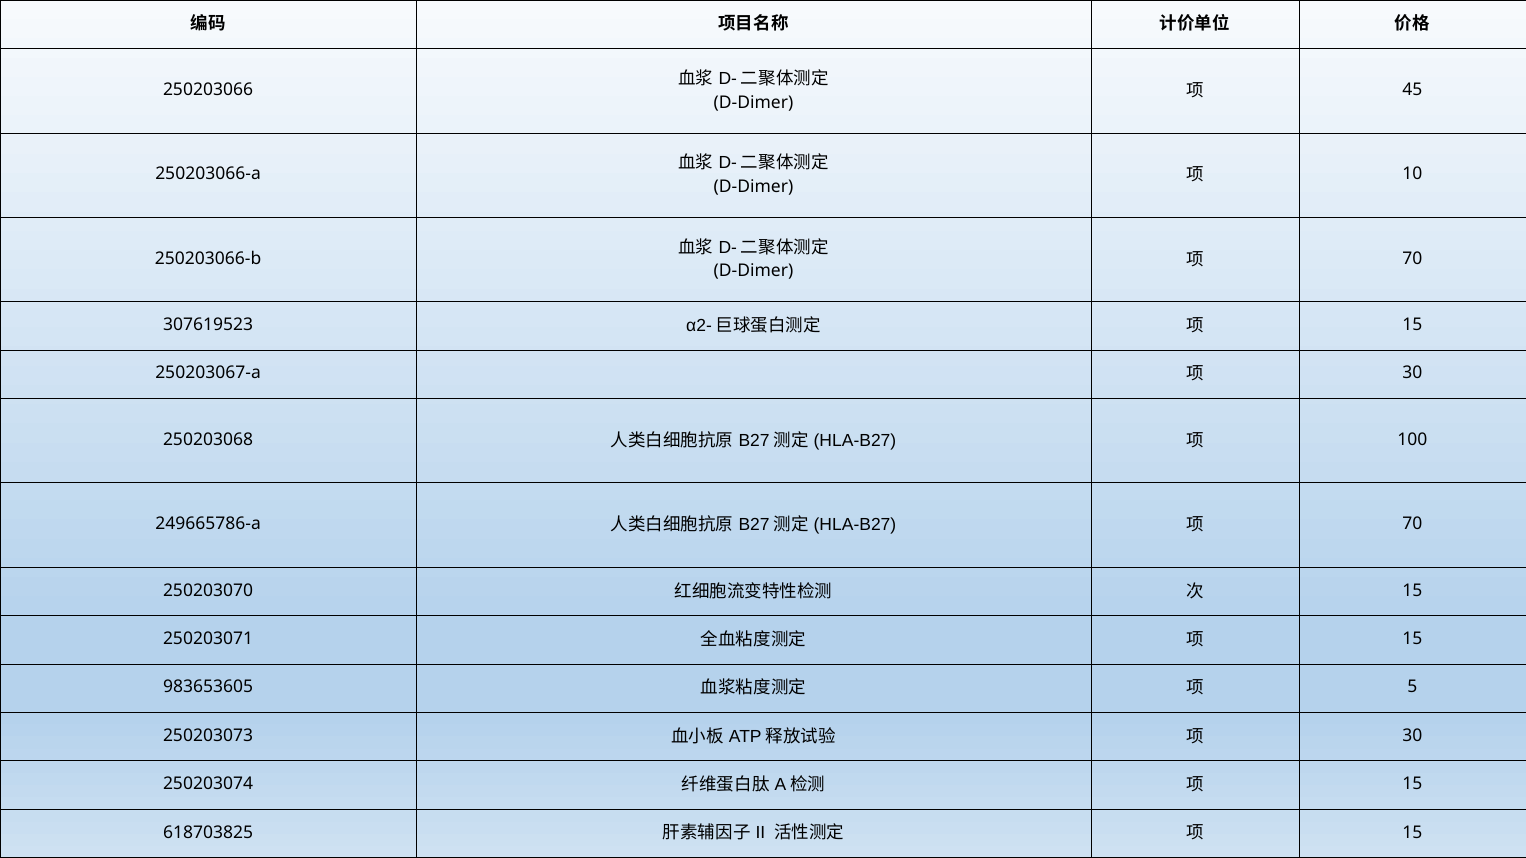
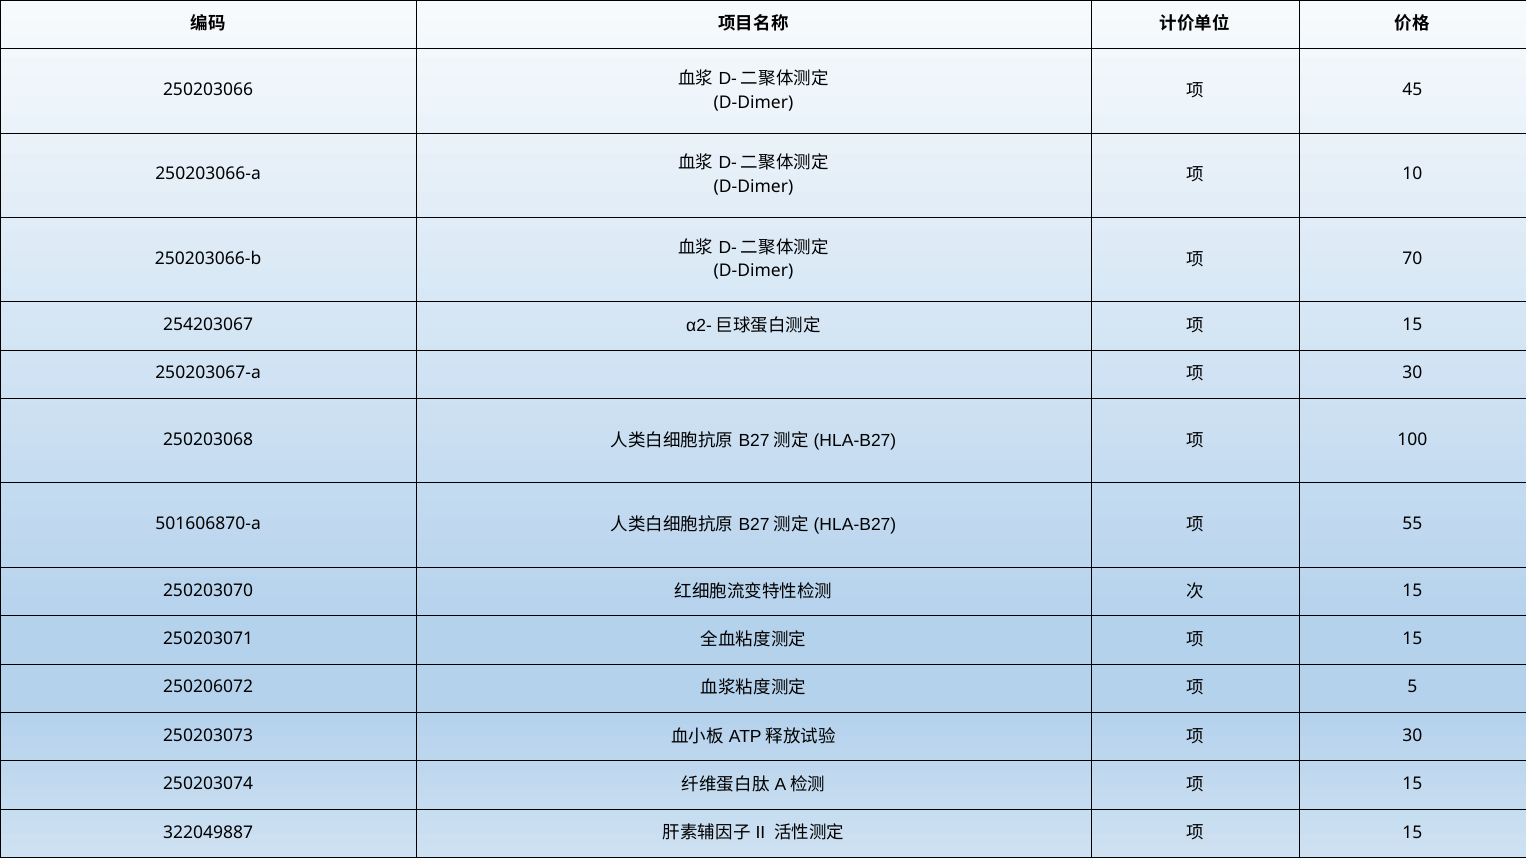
307619523: 307619523 -> 254203067
249665786-a: 249665786-a -> 501606870-a
70 at (1412, 524): 70 -> 55
983653605: 983653605 -> 250206072
618703825: 618703825 -> 322049887
